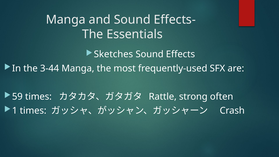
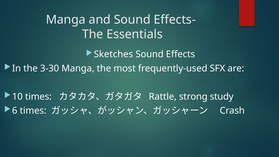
3-44: 3-44 -> 3-30
59: 59 -> 10
often: often -> study
1: 1 -> 6
